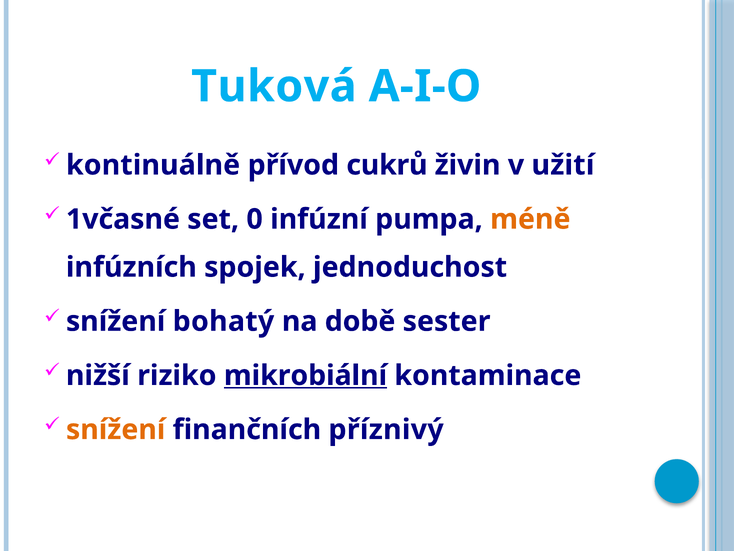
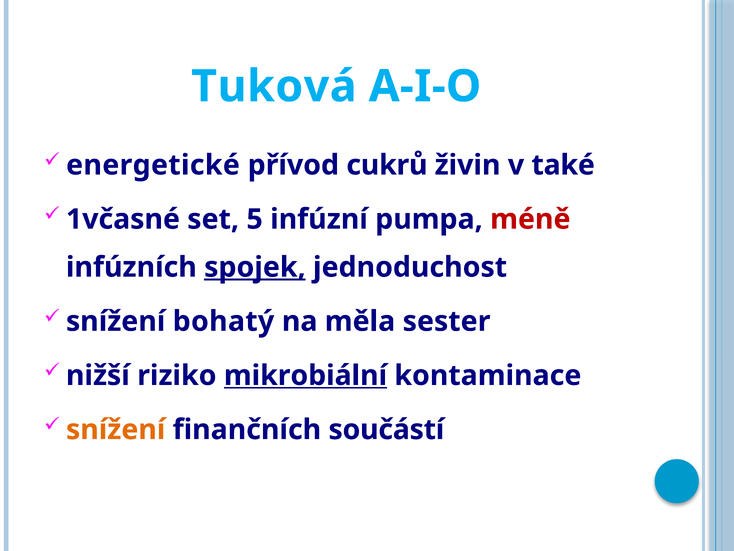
kontinuálně: kontinuálně -> energetické
užití: užití -> také
0: 0 -> 5
méně colour: orange -> red
spojek underline: none -> present
době: době -> měla
příznivý: příznivý -> součástí
